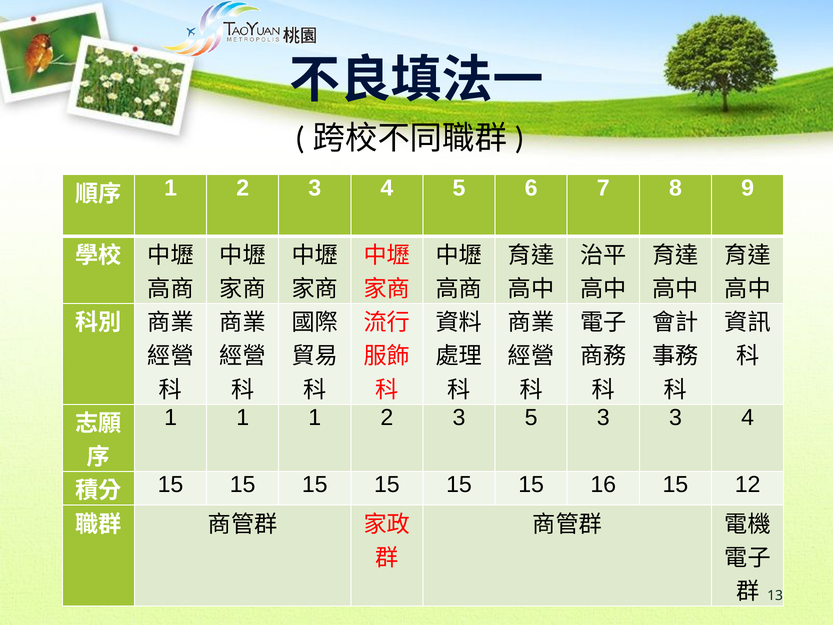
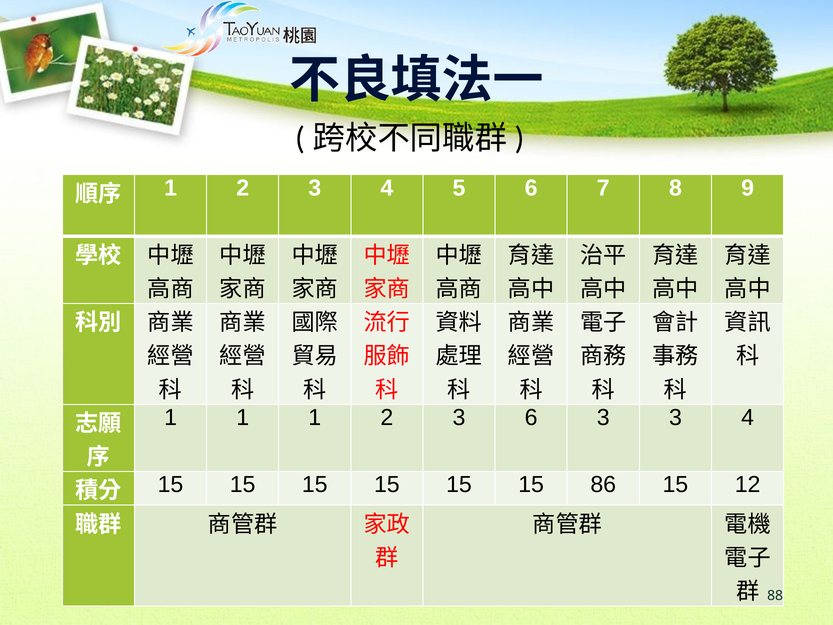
3 5: 5 -> 6
16: 16 -> 86
13: 13 -> 88
